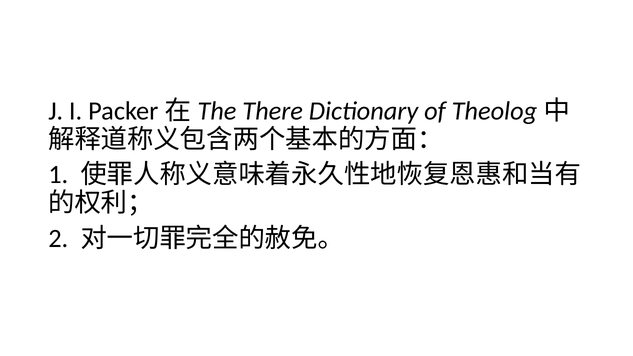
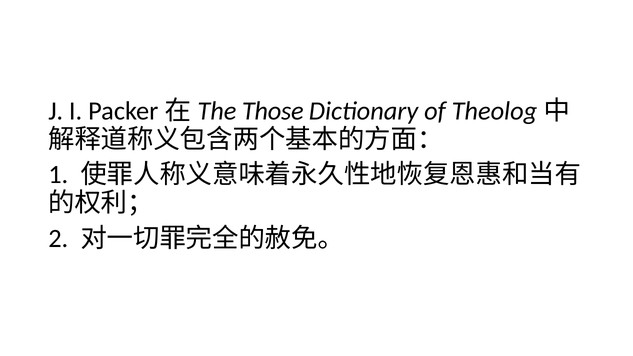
There: There -> Those
